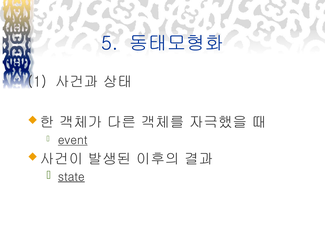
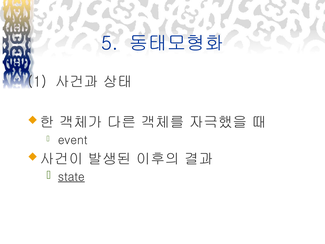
event underline: present -> none
